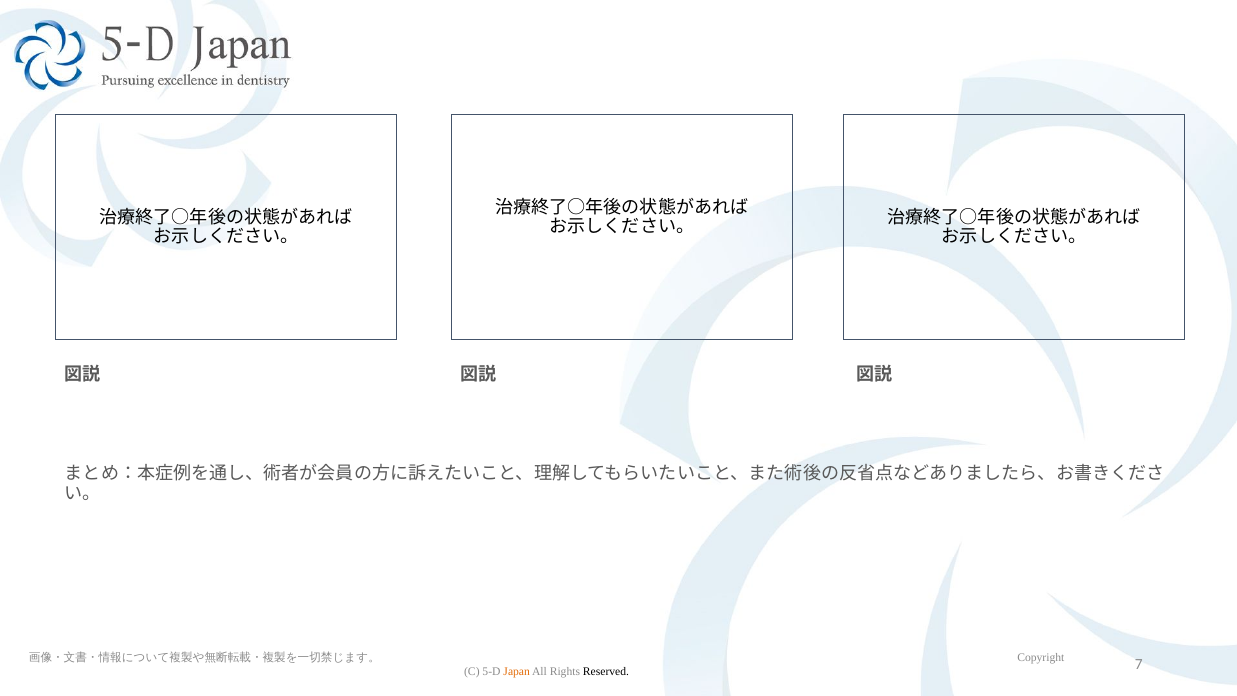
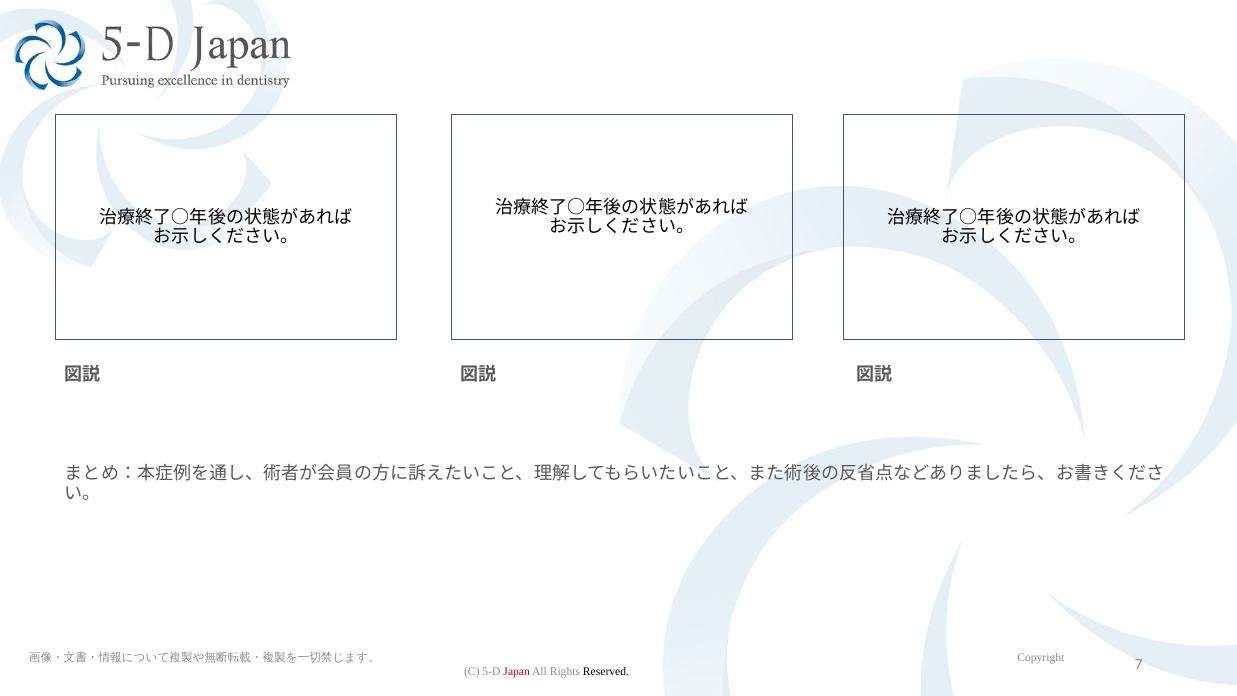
Japan colour: orange -> red
